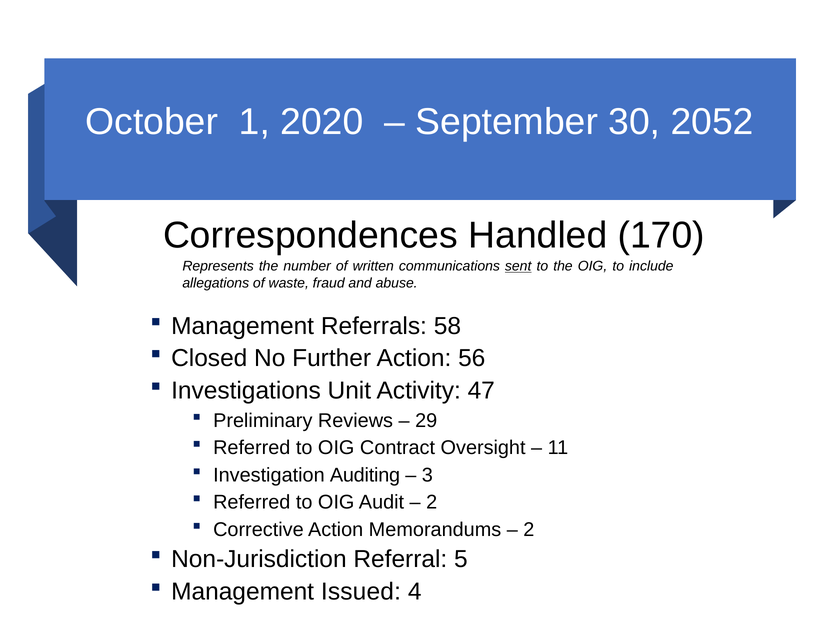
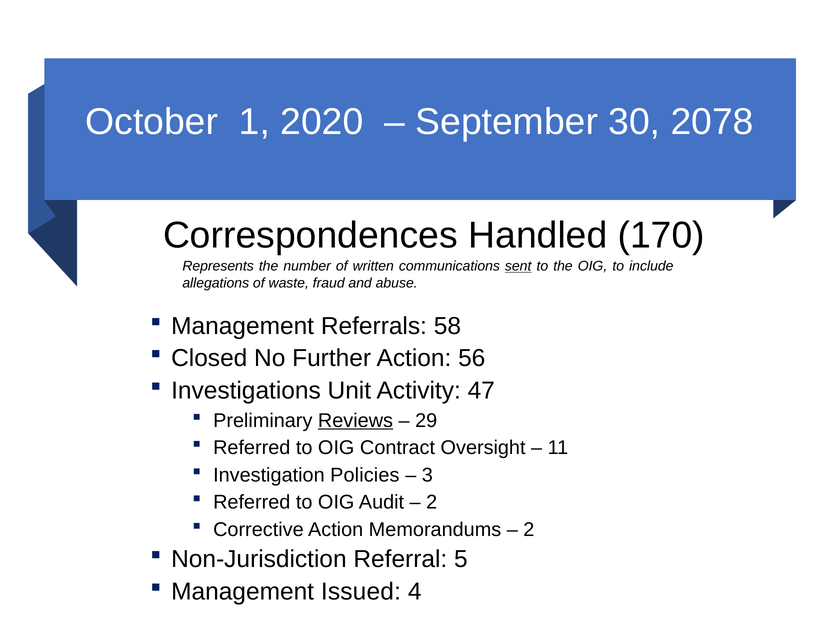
2052: 2052 -> 2078
Reviews underline: none -> present
Auditing: Auditing -> Policies
